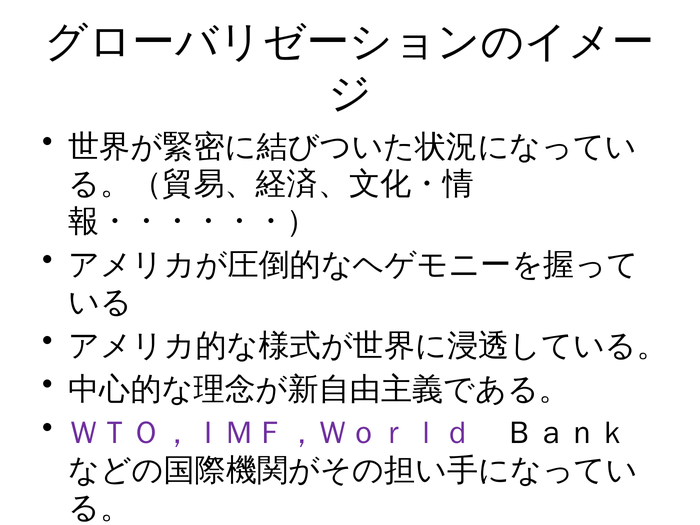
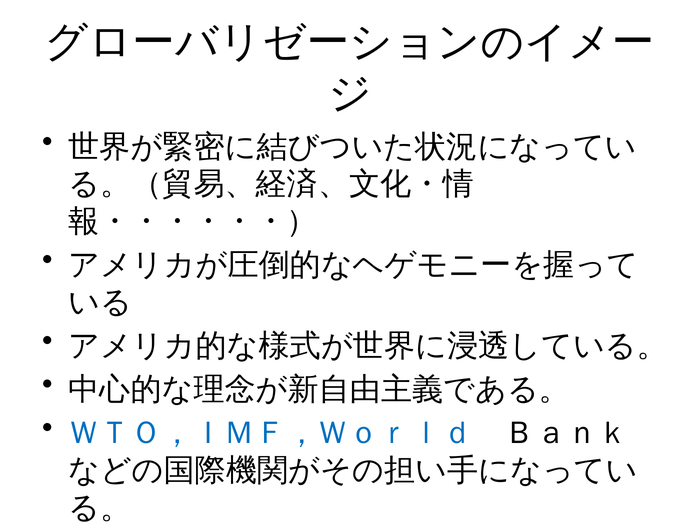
ＷＴＯ，ＩＭＦ，Ｗｏｒｌｄ colour: purple -> blue
